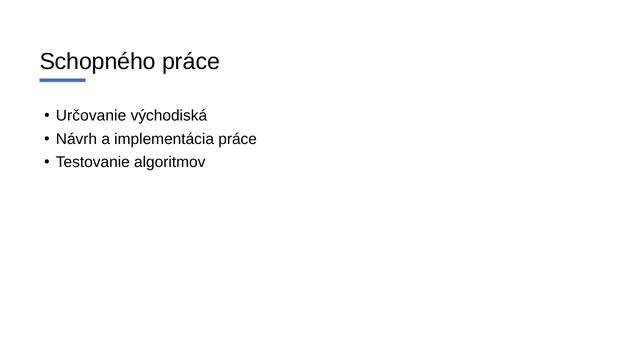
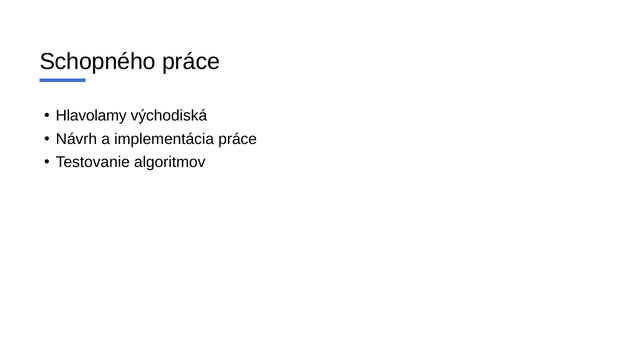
Určovanie: Určovanie -> Hlavolamy
